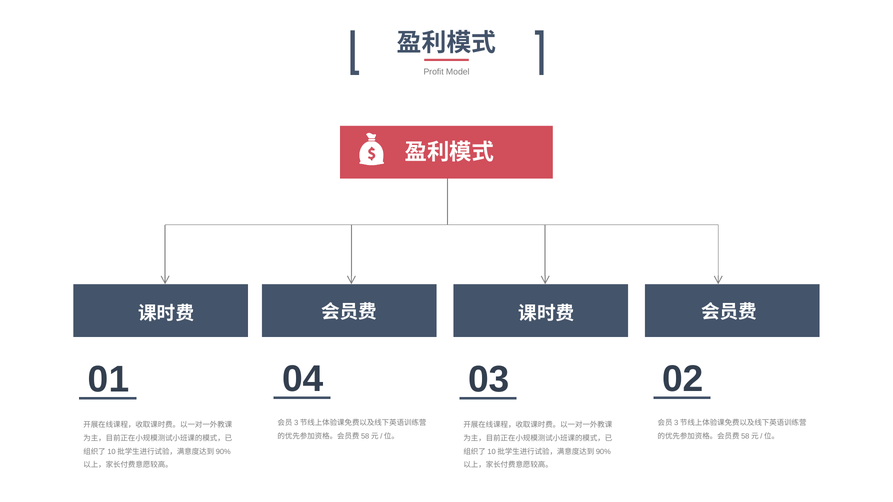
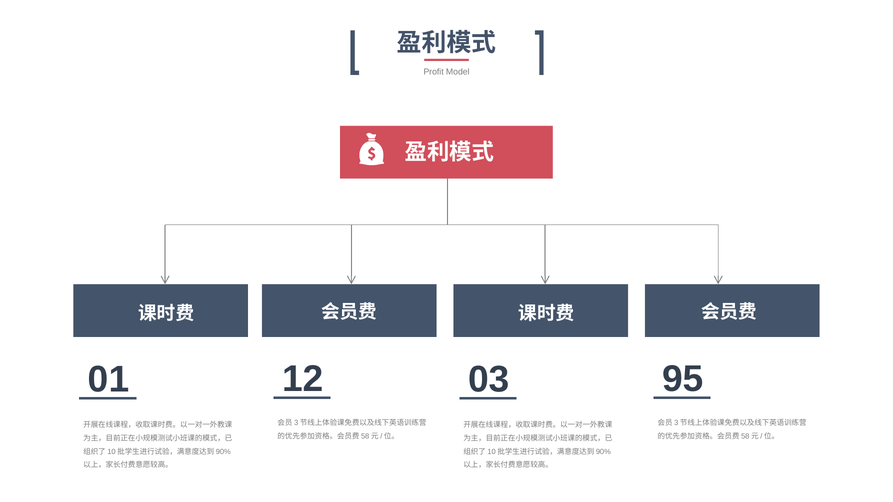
04: 04 -> 12
02: 02 -> 95
